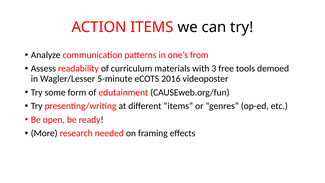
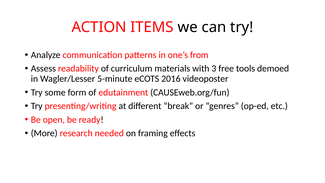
different items: items -> break
